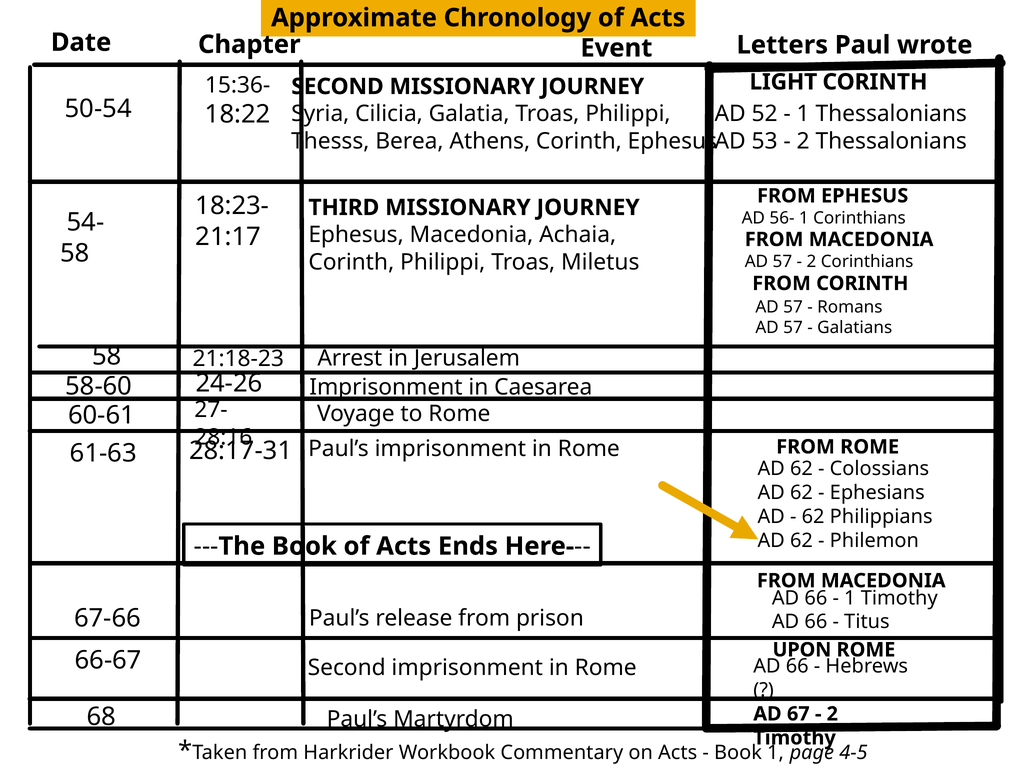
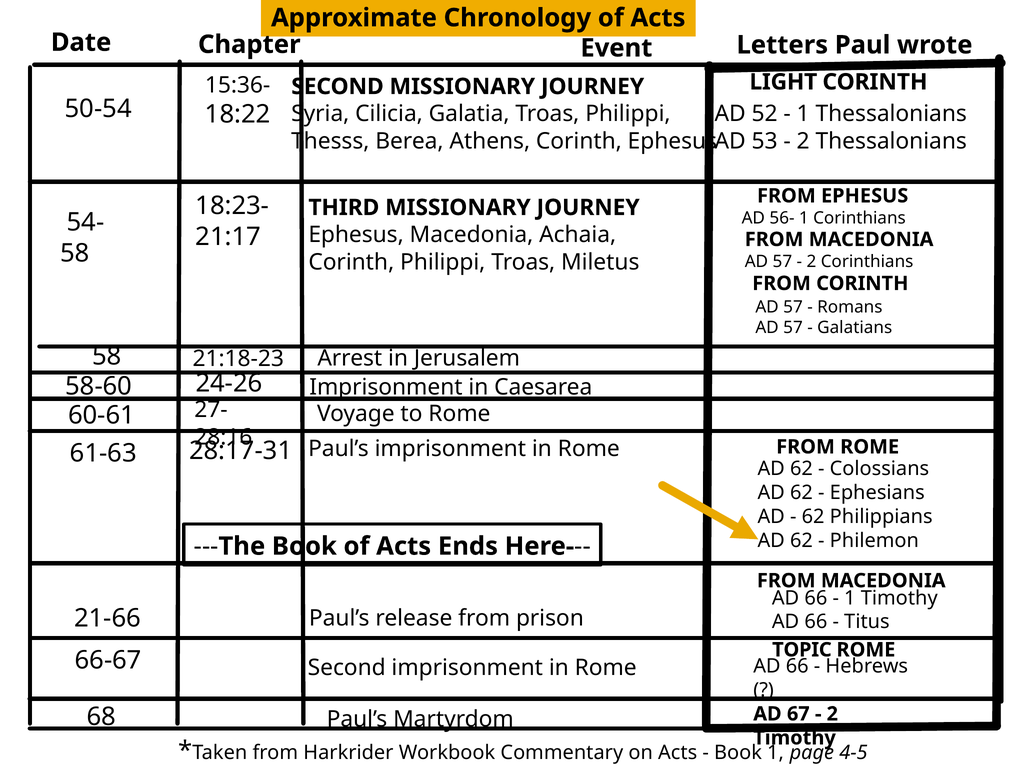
67-66: 67-66 -> 21-66
UPON: UPON -> TOPIC
